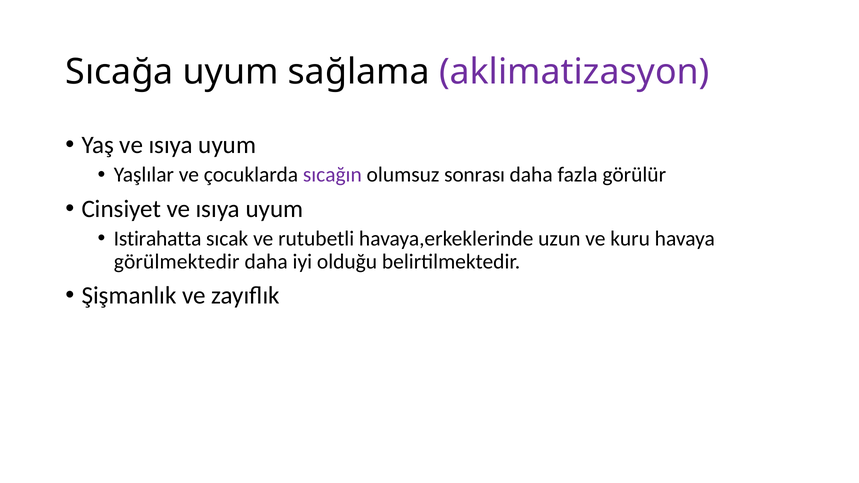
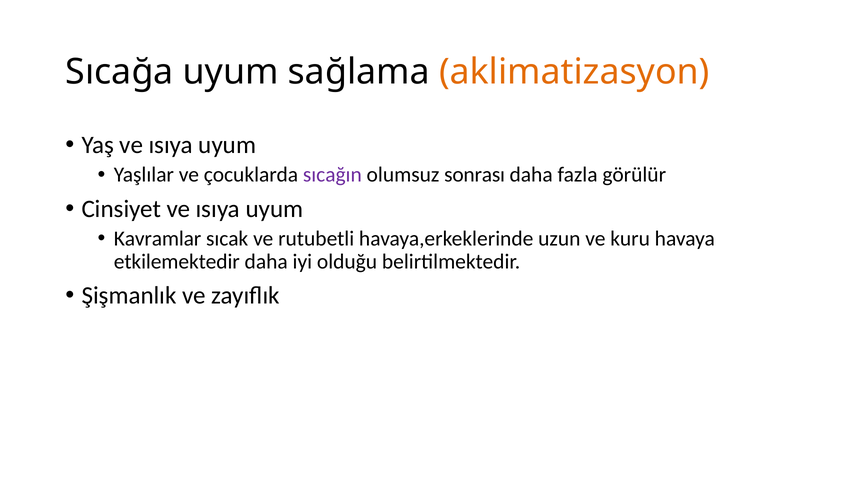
aklimatizasyon colour: purple -> orange
Istirahatta: Istirahatta -> Kavramlar
görülmektedir: görülmektedir -> etkilemektedir
